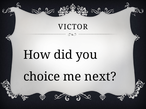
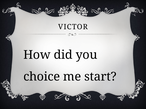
next: next -> start
